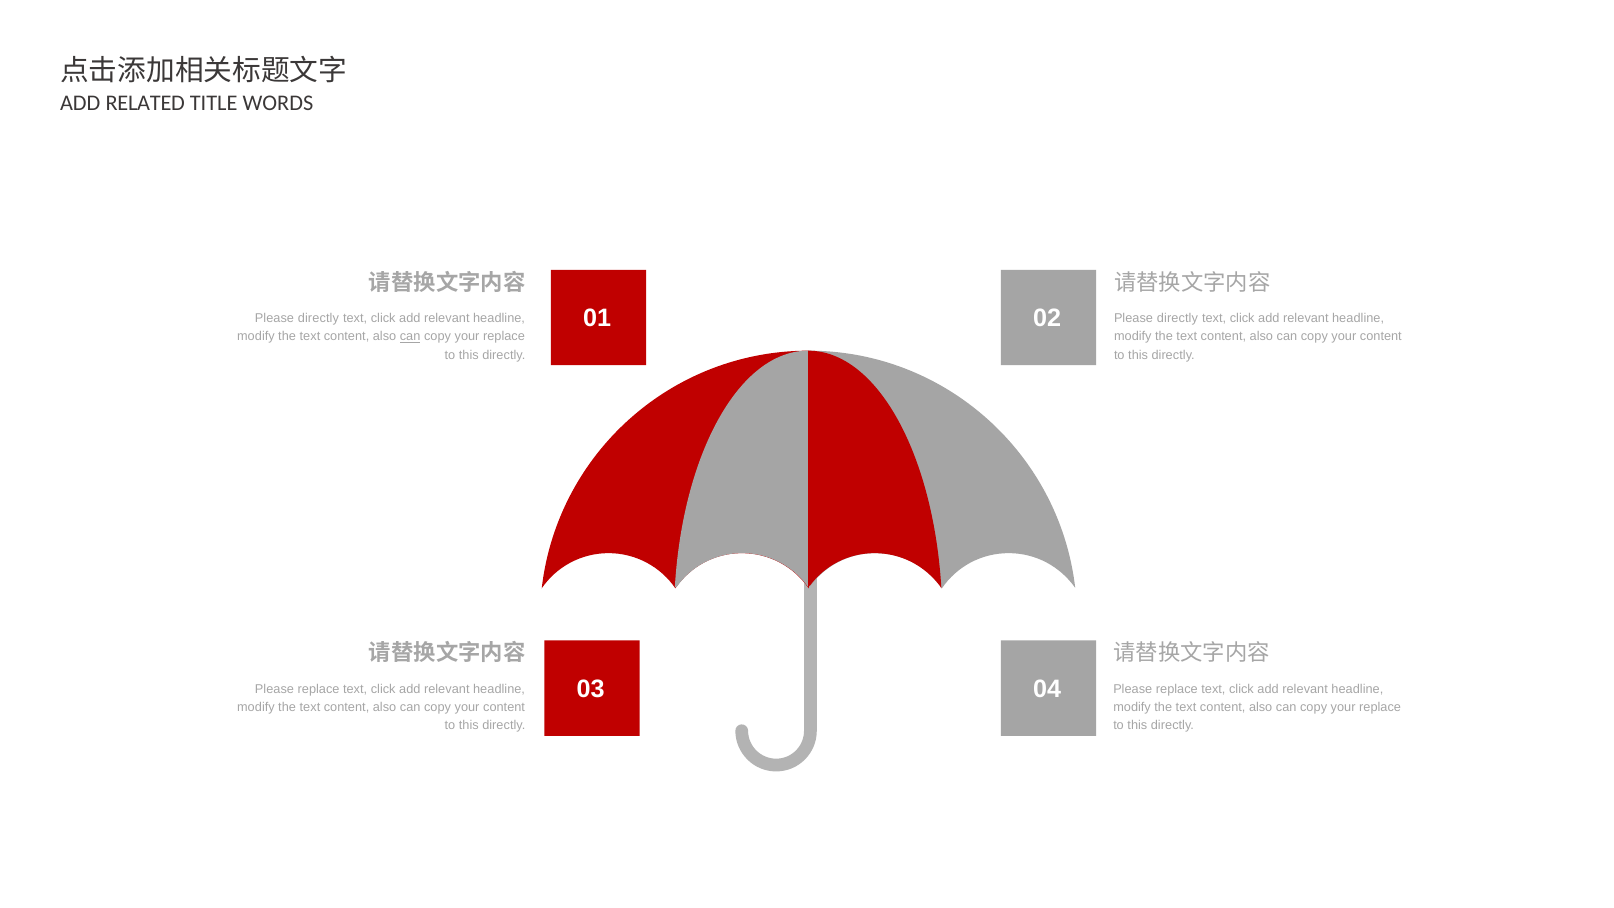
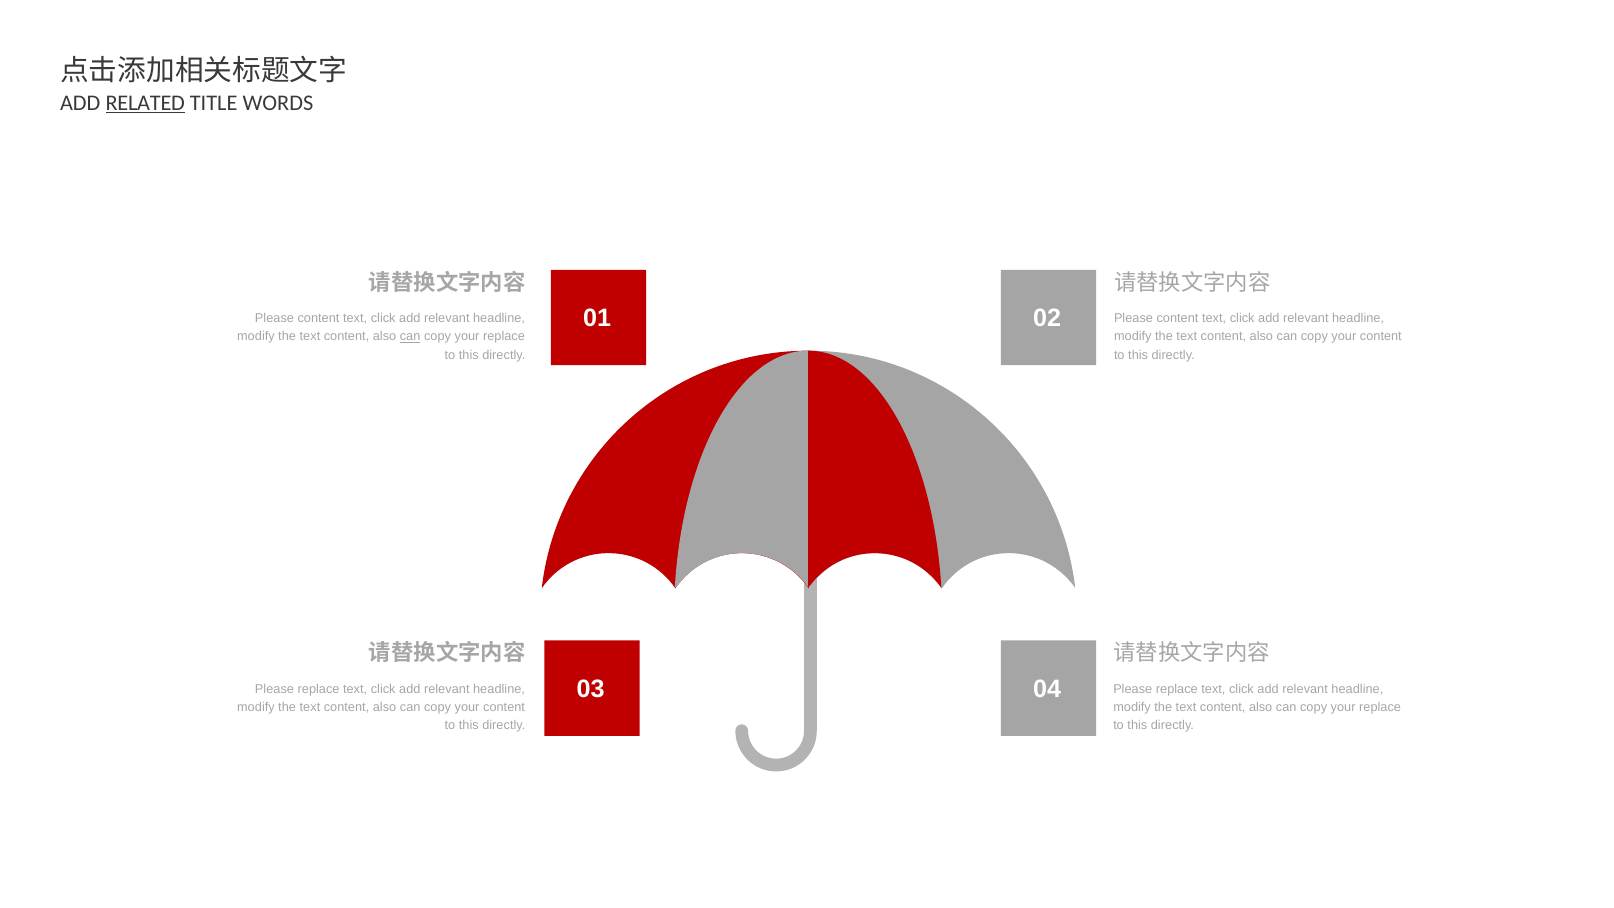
RELATED underline: none -> present
directly at (318, 318): directly -> content
directly at (1177, 318): directly -> content
